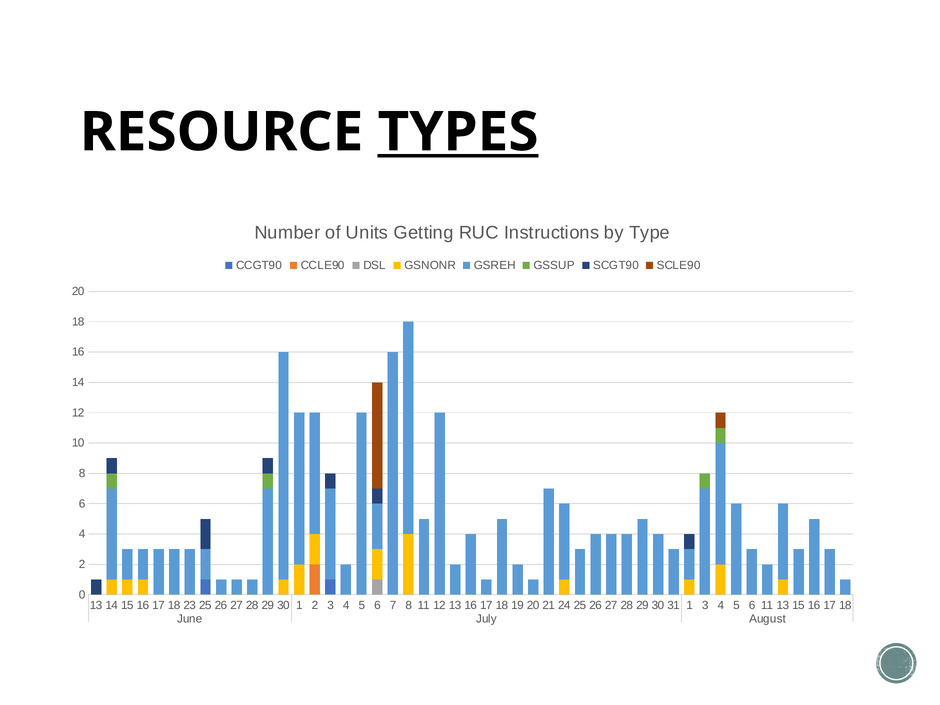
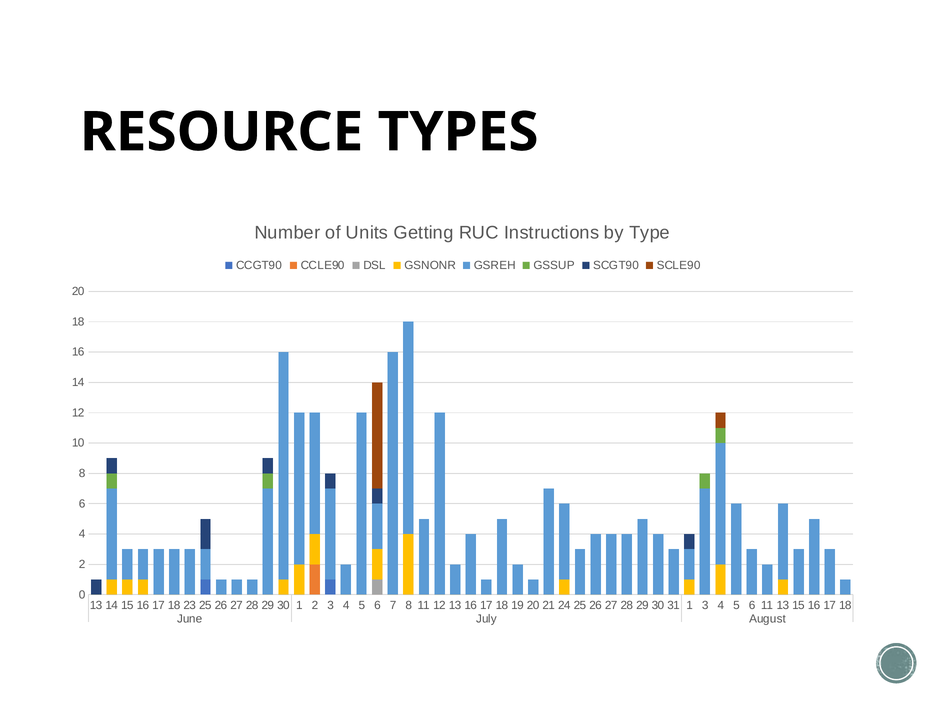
TYPES underline: present -> none
